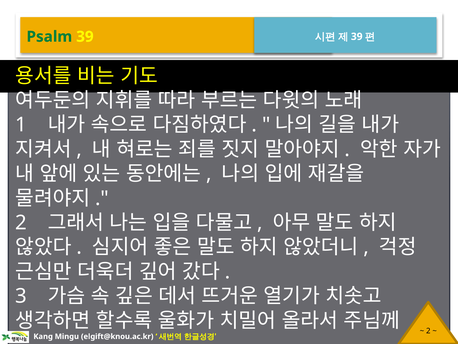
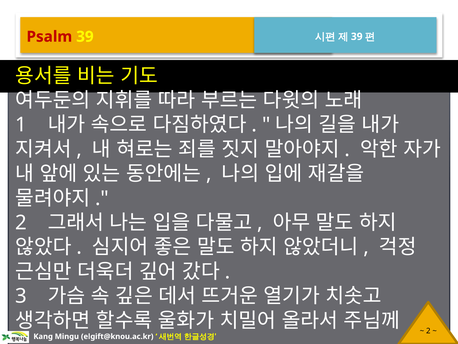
Psalm colour: green -> red
